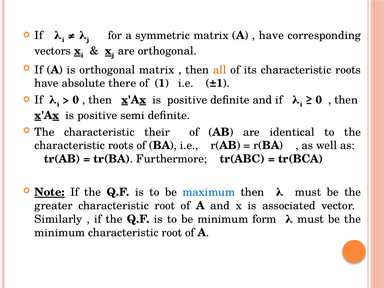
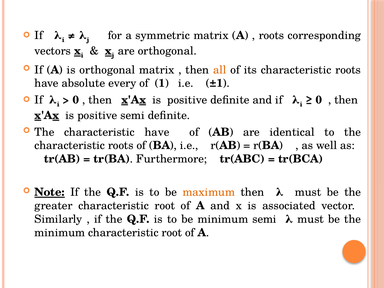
have at (271, 35): have -> roots
there: there -> every
characteristic their: their -> have
maximum colour: blue -> orange
minimum form: form -> semi
